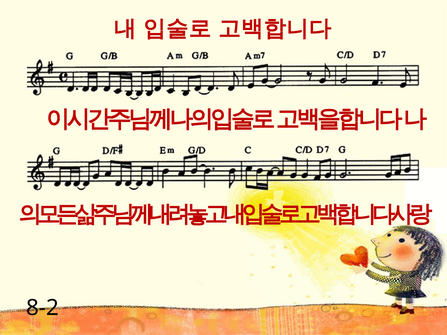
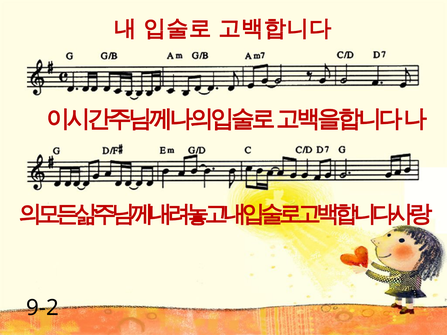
8-2: 8-2 -> 9-2
